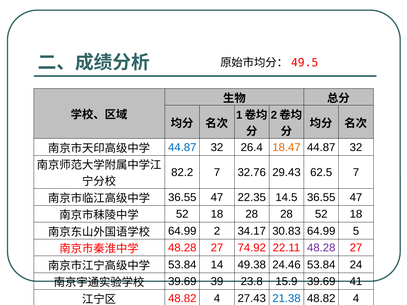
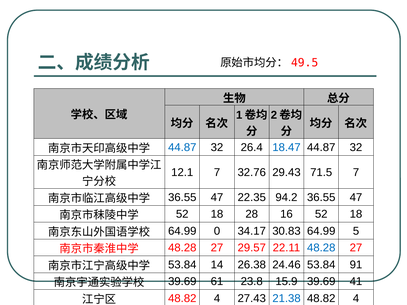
18.47 colour: orange -> blue
82.2: 82.2 -> 12.1
62.5: 62.5 -> 71.5
14.5: 14.5 -> 94.2
28 28: 28 -> 16
2: 2 -> 0
74.92: 74.92 -> 29.57
48.28 at (321, 248) colour: purple -> blue
49.38: 49.38 -> 26.38
24: 24 -> 91
39: 39 -> 61
